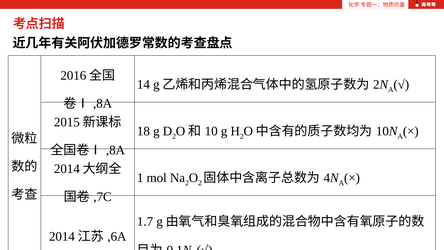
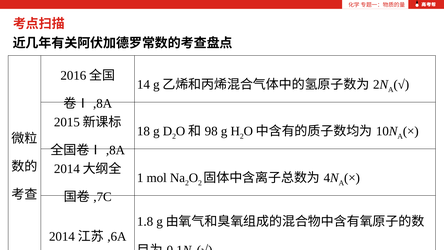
10: 10 -> 98
1.7: 1.7 -> 1.8
